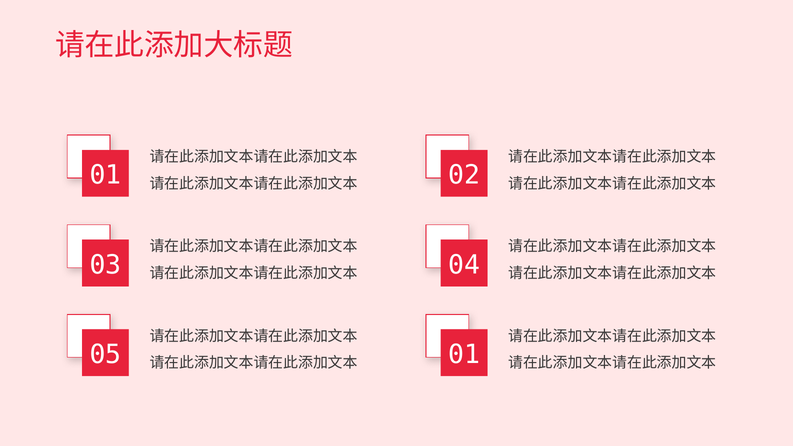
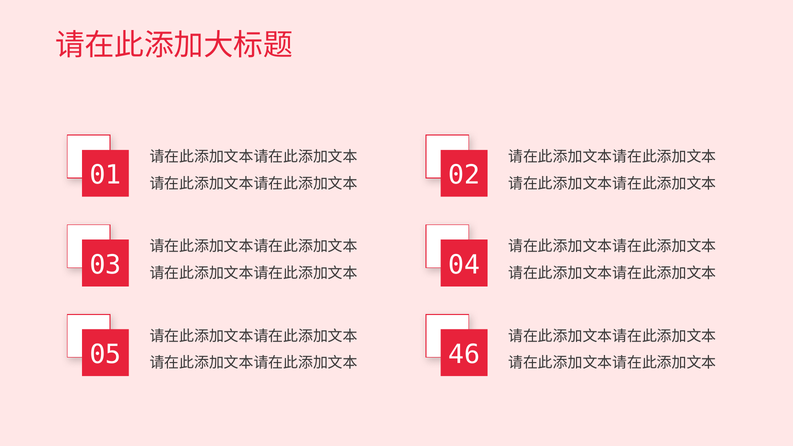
01 at (464, 355): 01 -> 46
